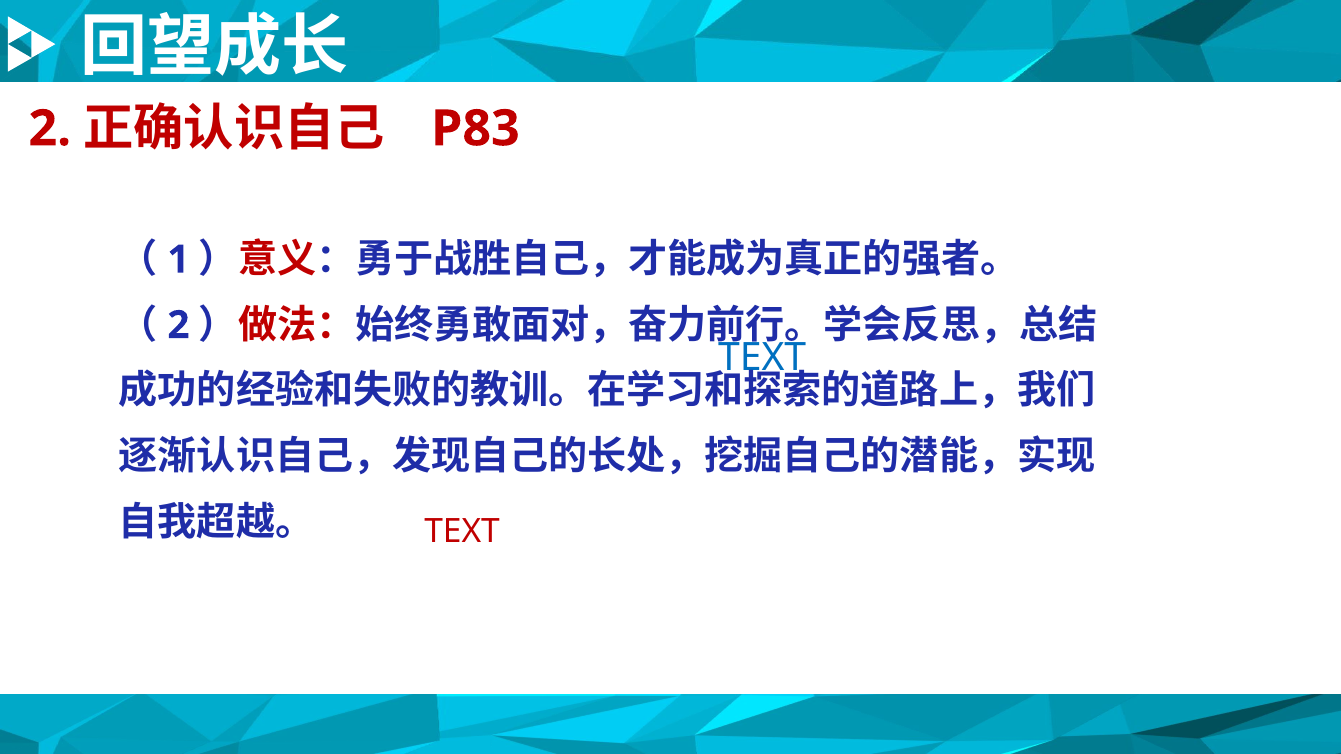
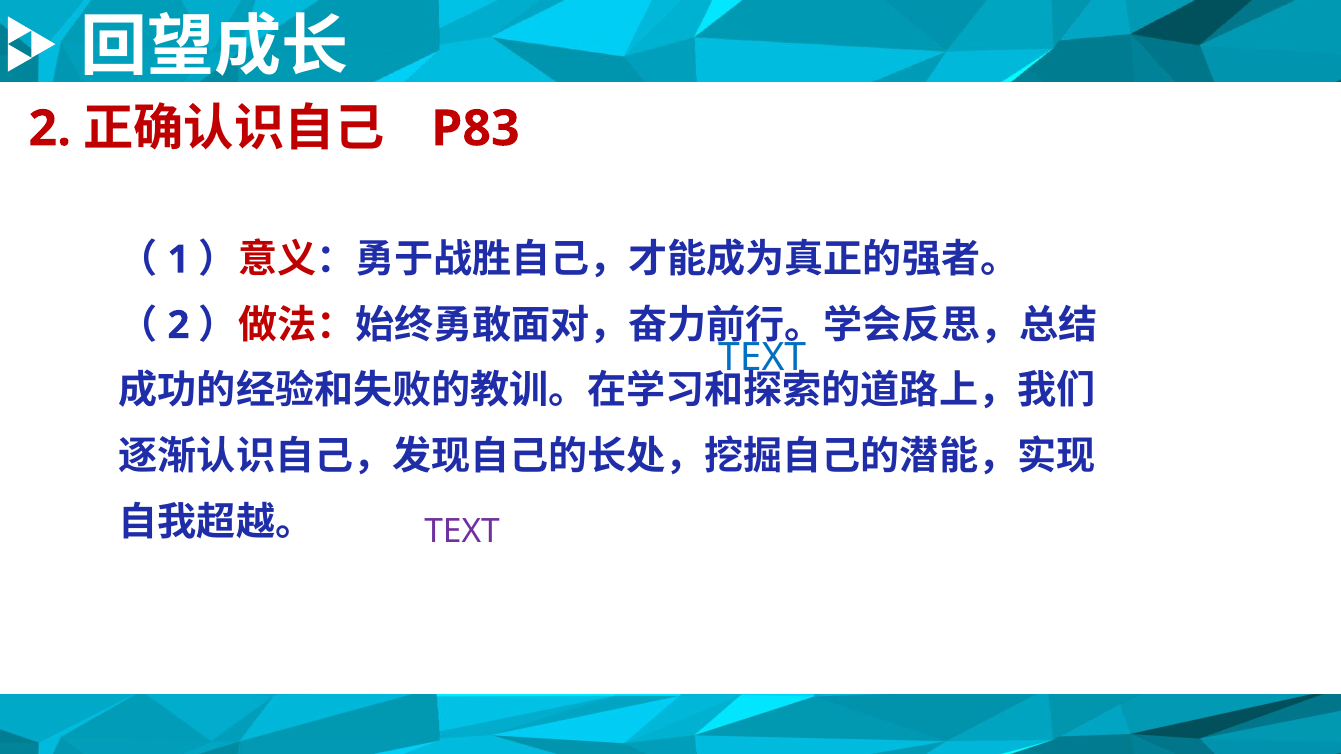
TEXT at (462, 532) colour: red -> purple
